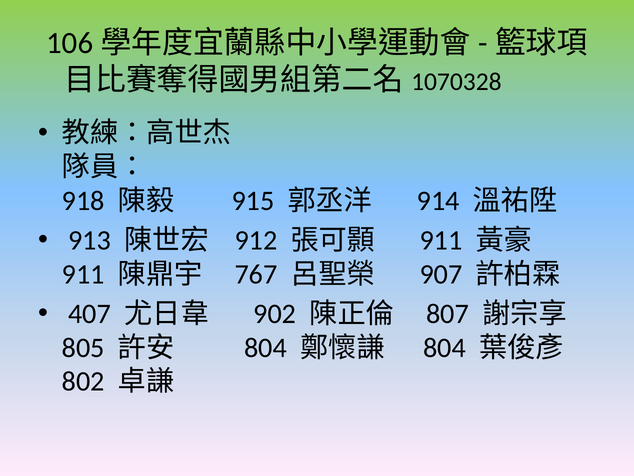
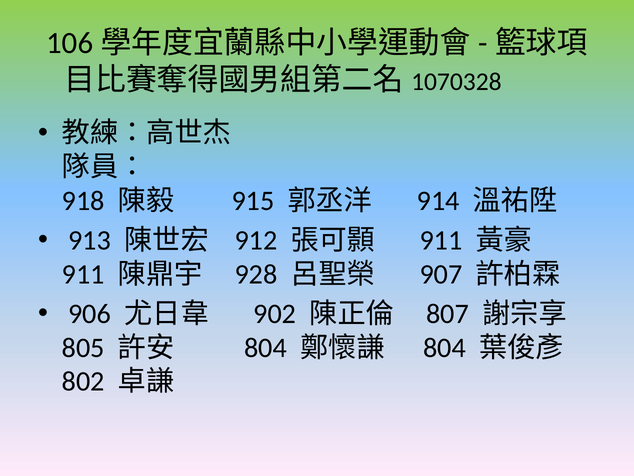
767: 767 -> 928
407: 407 -> 906
